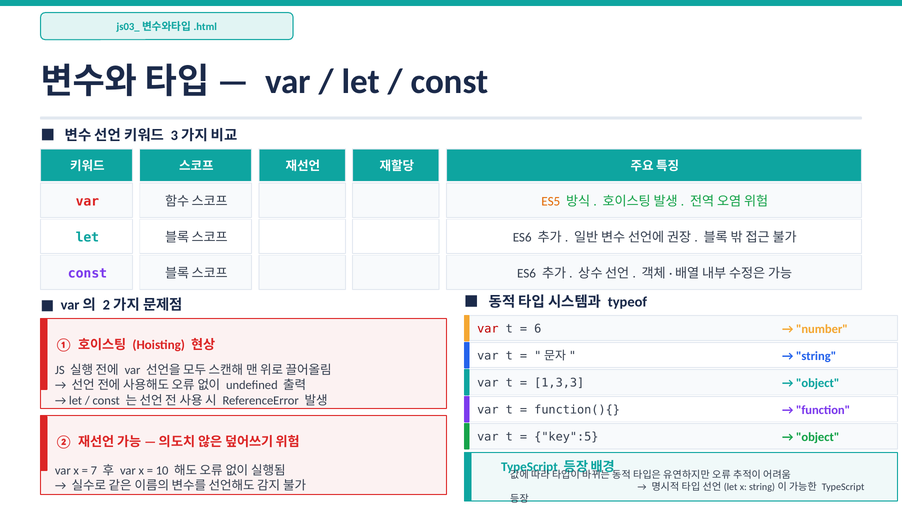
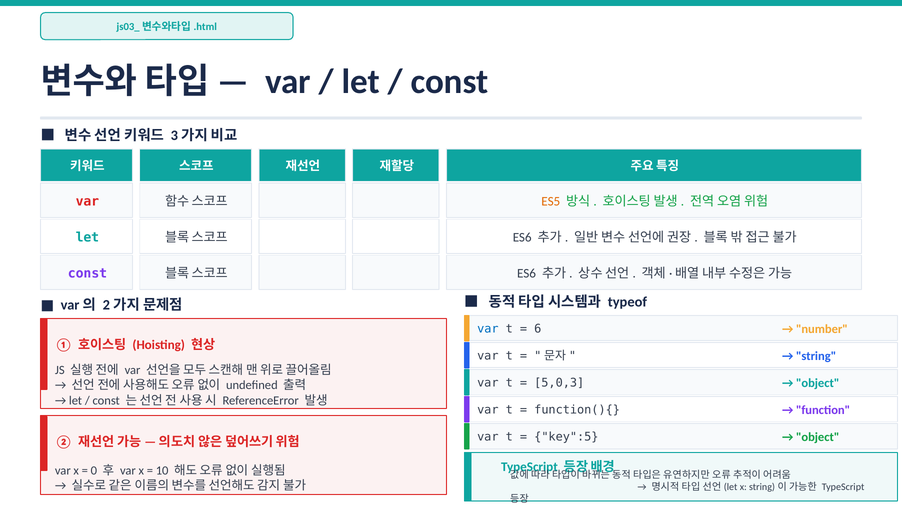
var at (488, 329) colour: red -> blue
1,3,3: 1,3,3 -> 5,0,3
7: 7 -> 0
